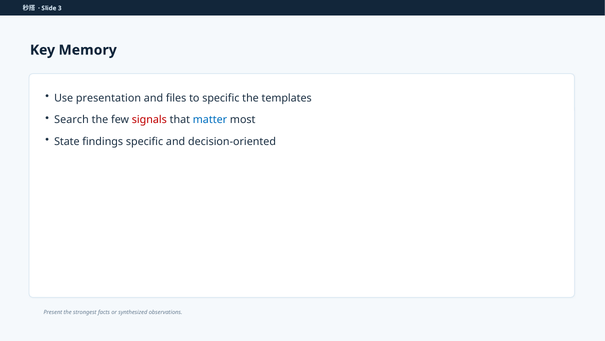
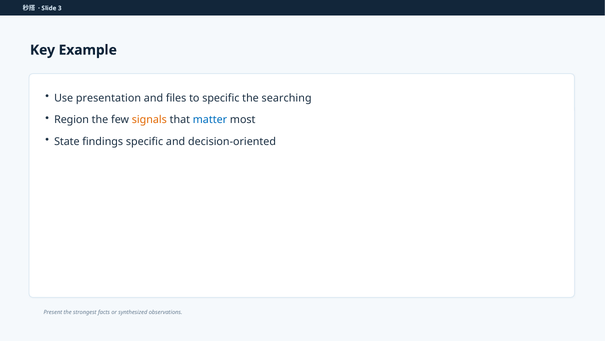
Memory: Memory -> Example
templates: templates -> searching
Search: Search -> Region
signals colour: red -> orange
